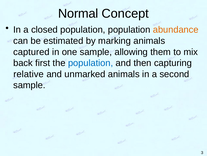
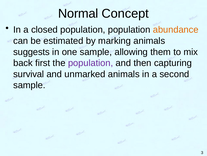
captured: captured -> suggests
population at (91, 63) colour: blue -> purple
relative: relative -> survival
